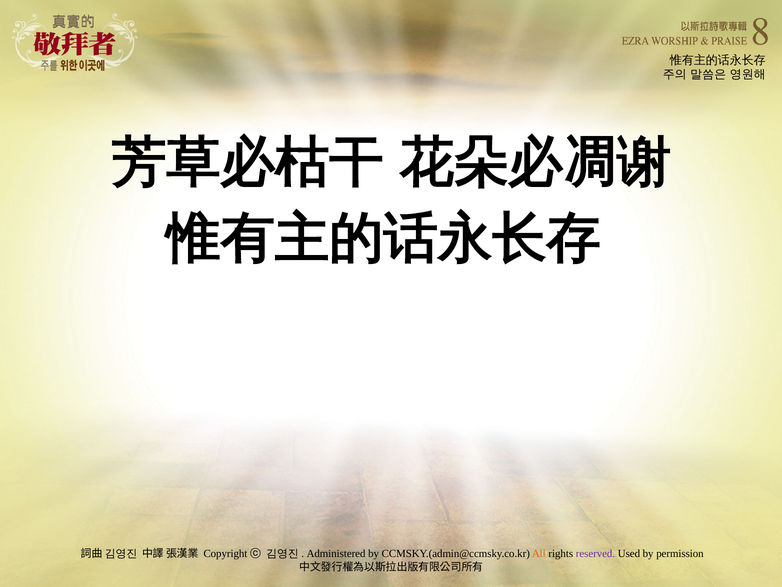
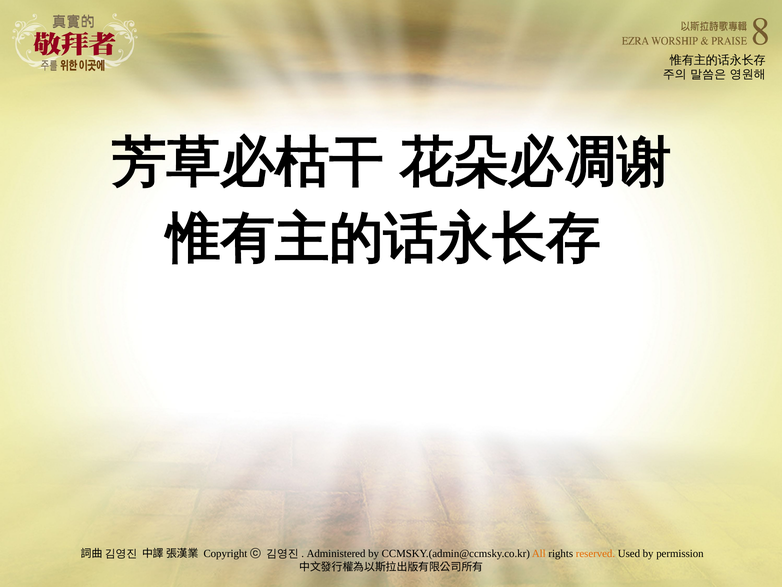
reserved colour: purple -> orange
